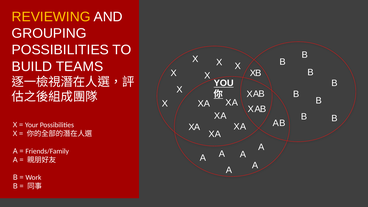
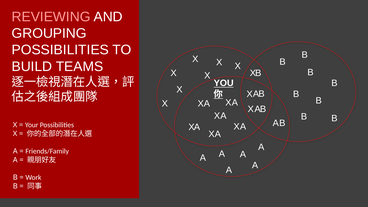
REVIEWING colour: yellow -> pink
